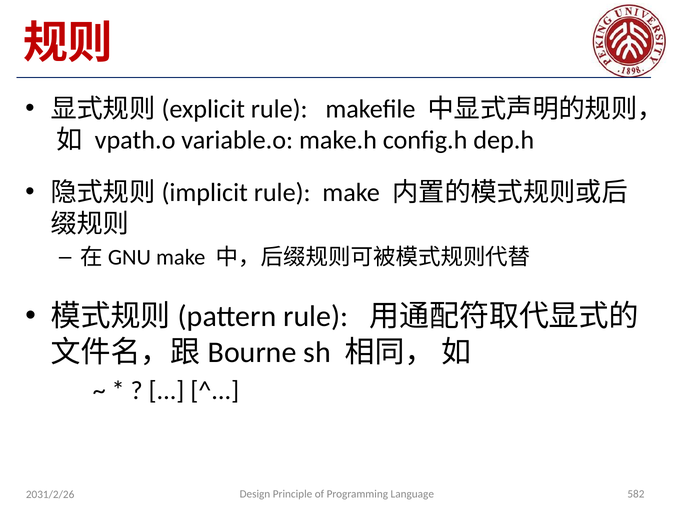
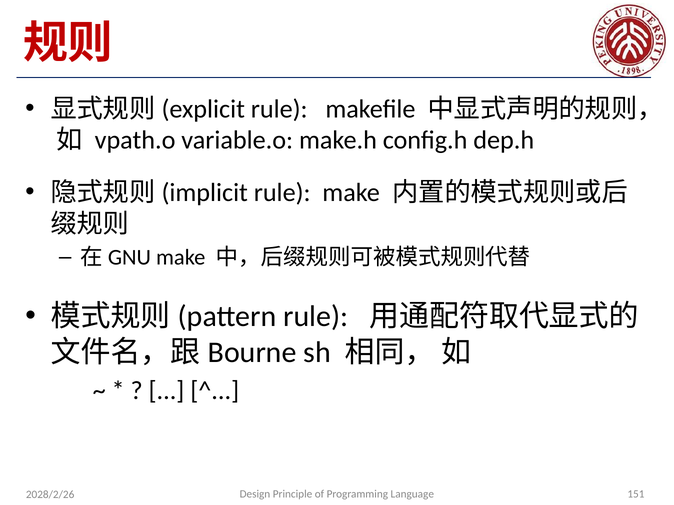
582: 582 -> 151
2031/2/26: 2031/2/26 -> 2028/2/26
